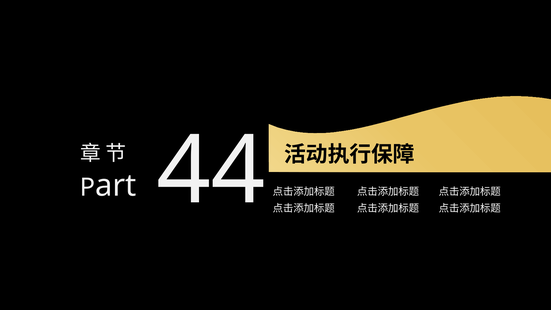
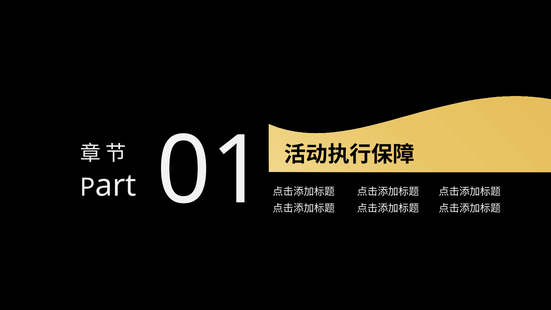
44: 44 -> 01
